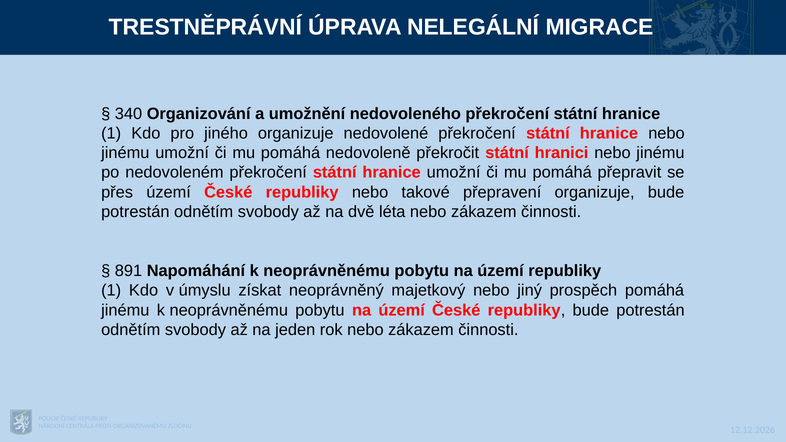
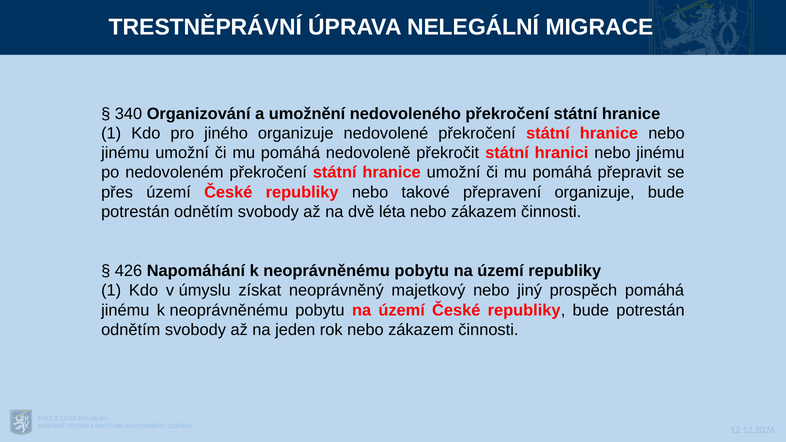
891: 891 -> 426
